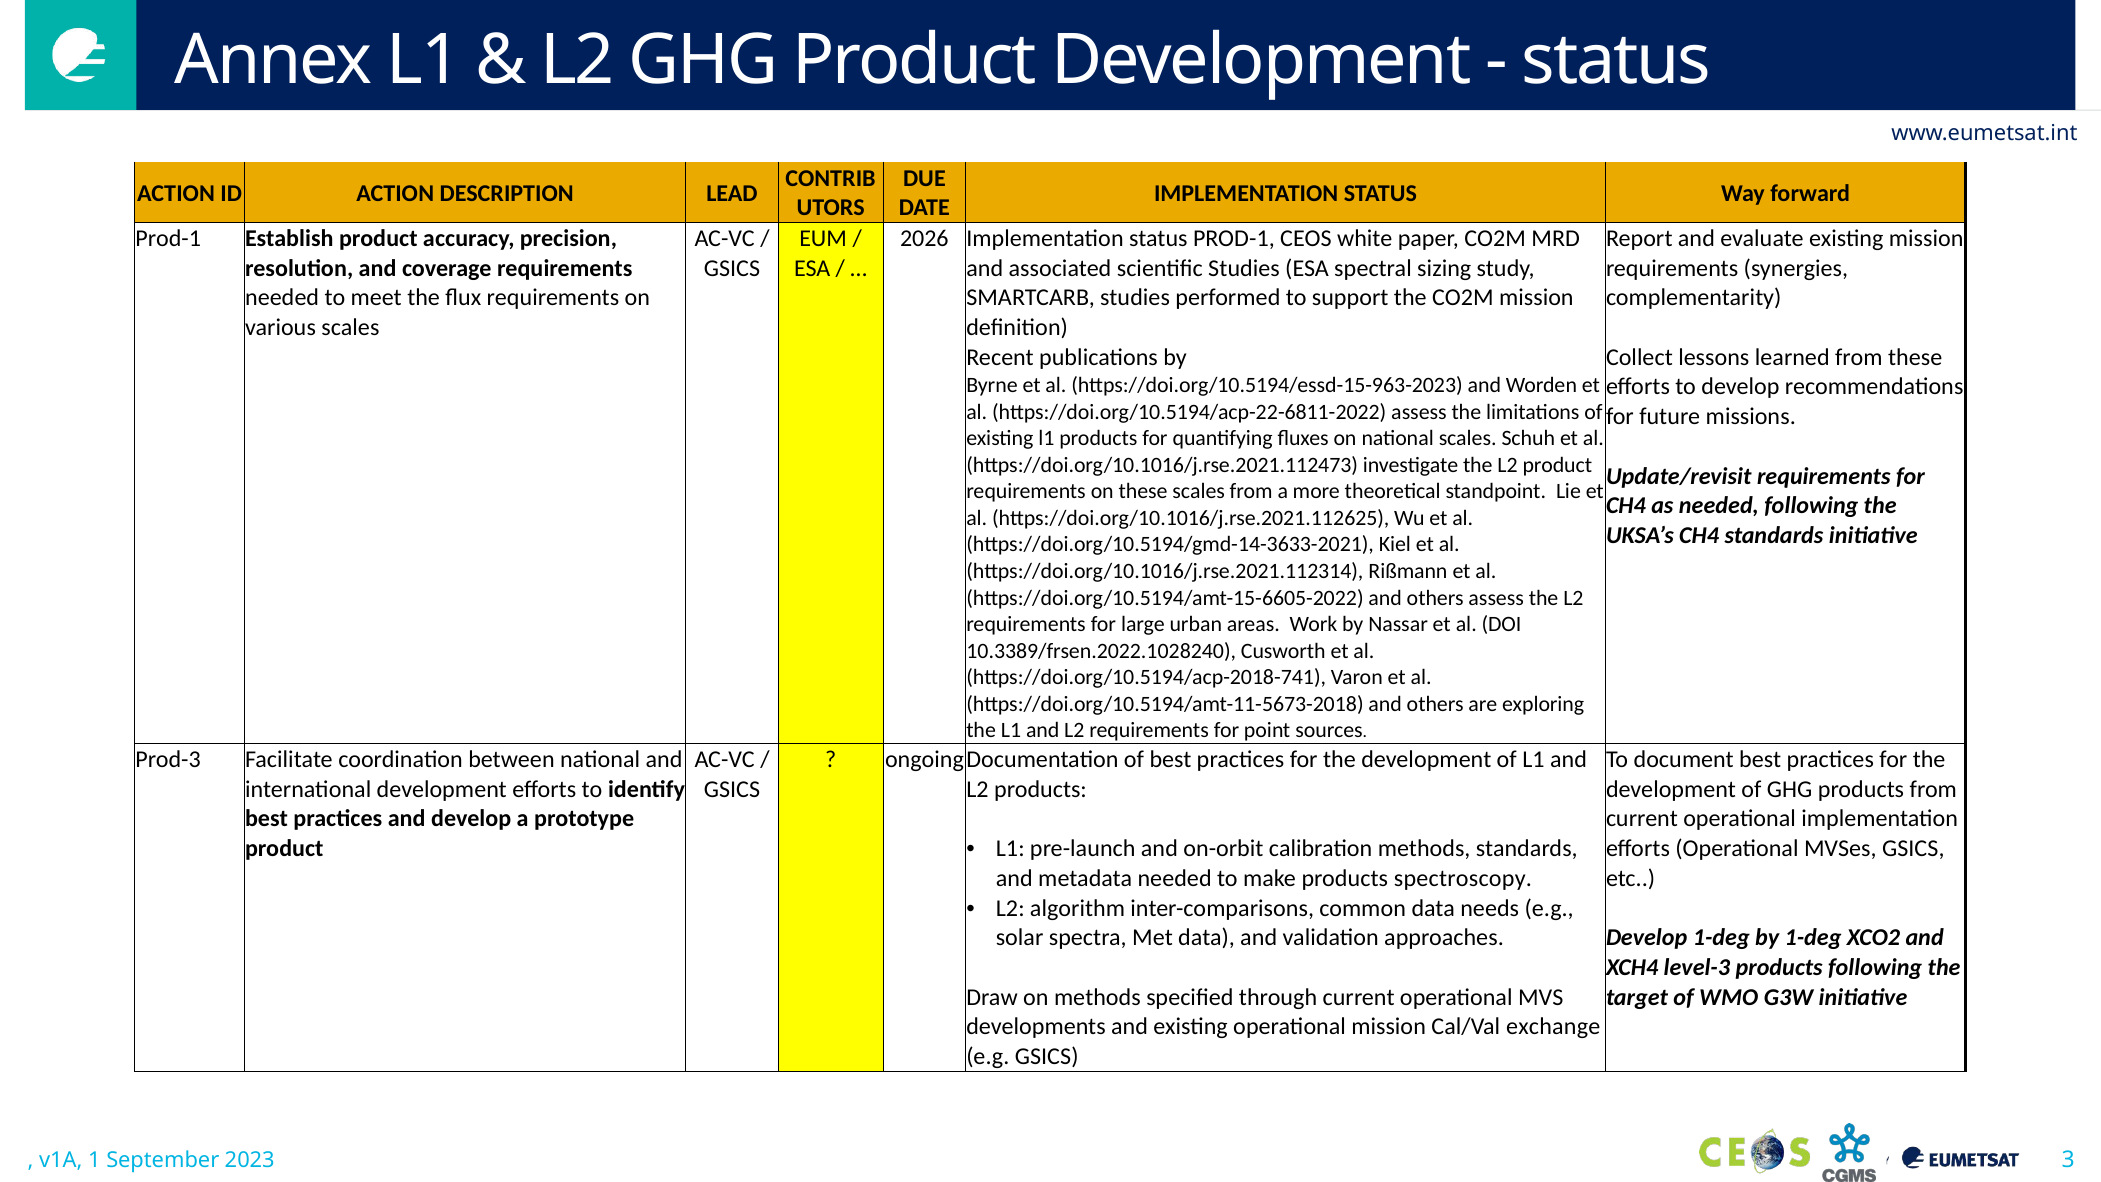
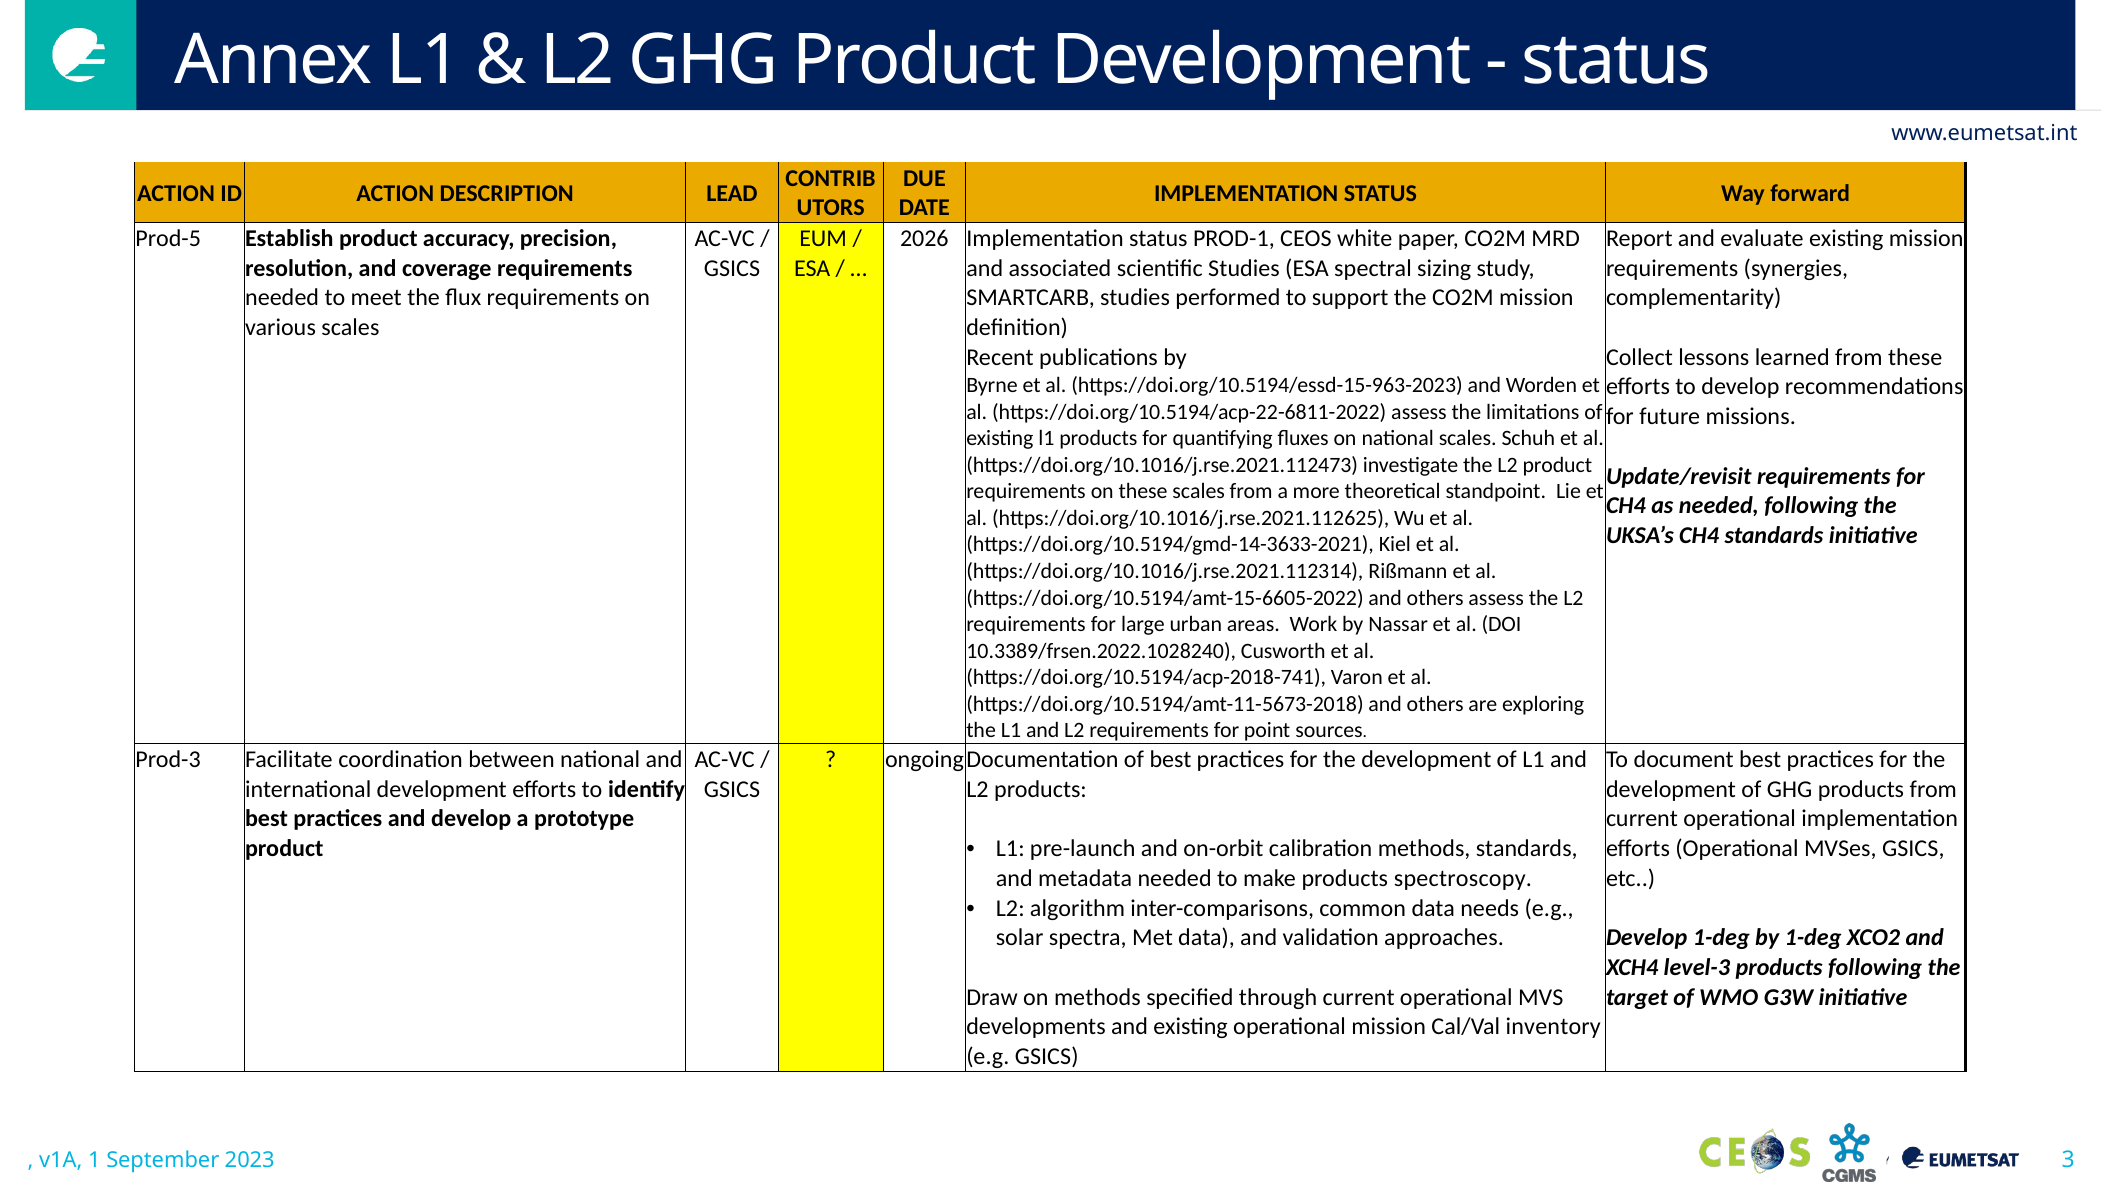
Prod-1 at (168, 238): Prod-1 -> Prod-5
exchange: exchange -> inventory
